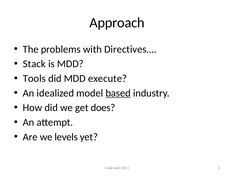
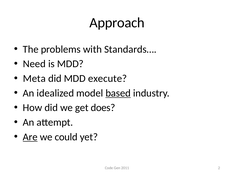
Directives…: Directives… -> Standards…
Stack: Stack -> Need
Tools: Tools -> Meta
Are underline: none -> present
levels: levels -> could
